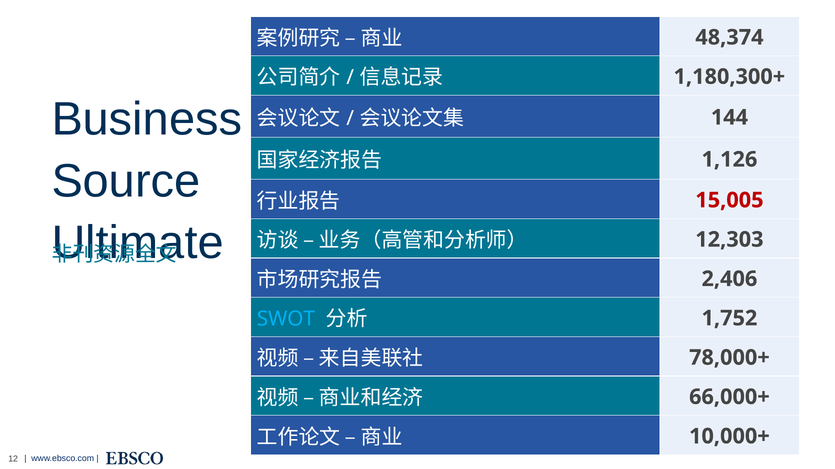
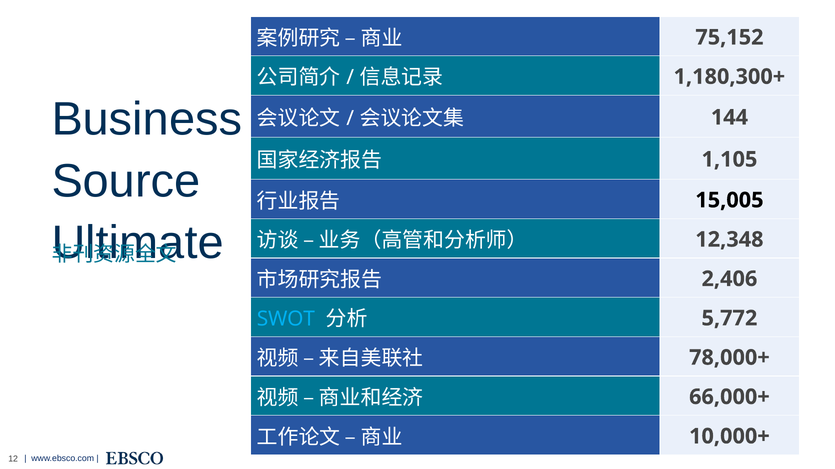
48,374: 48,374 -> 75,152
1,126: 1,126 -> 1,105
15,005 colour: red -> black
12,303: 12,303 -> 12,348
1,752: 1,752 -> 5,772
